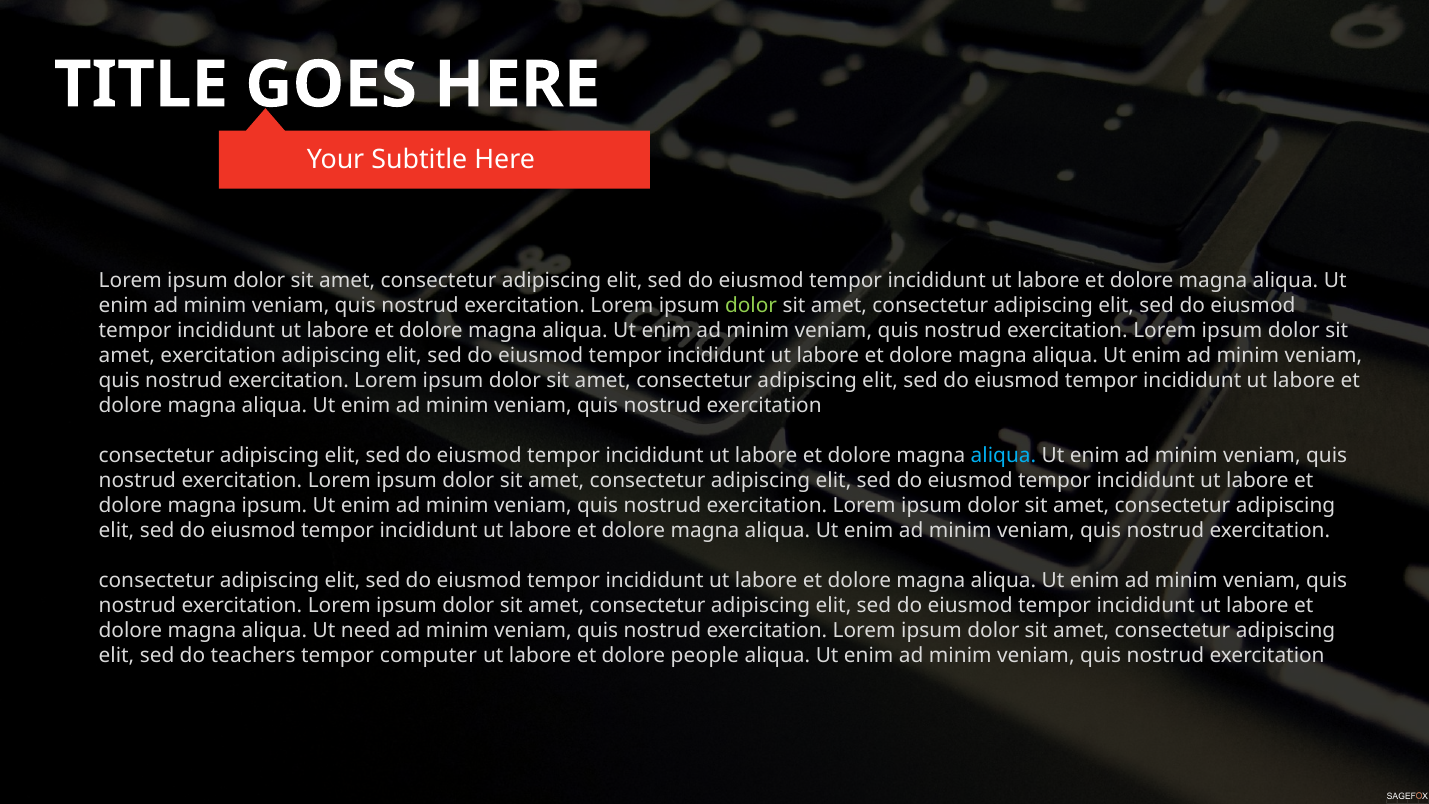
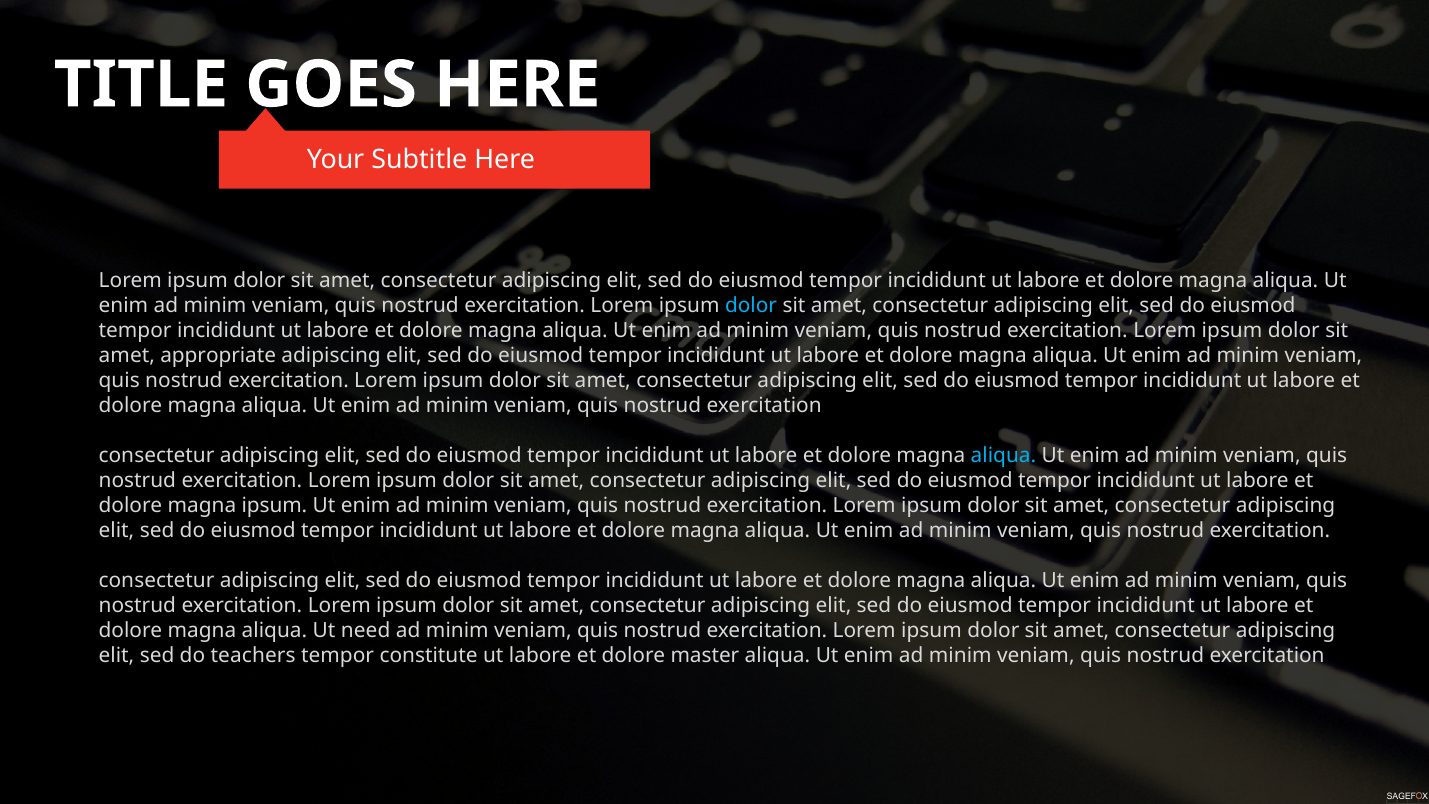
dolor at (751, 305) colour: light green -> light blue
amet exercitation: exercitation -> appropriate
computer: computer -> constitute
people: people -> master
